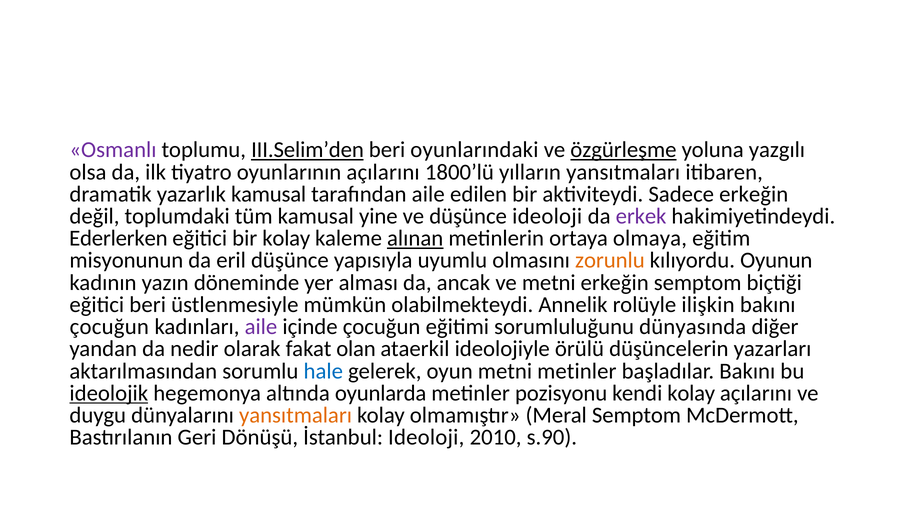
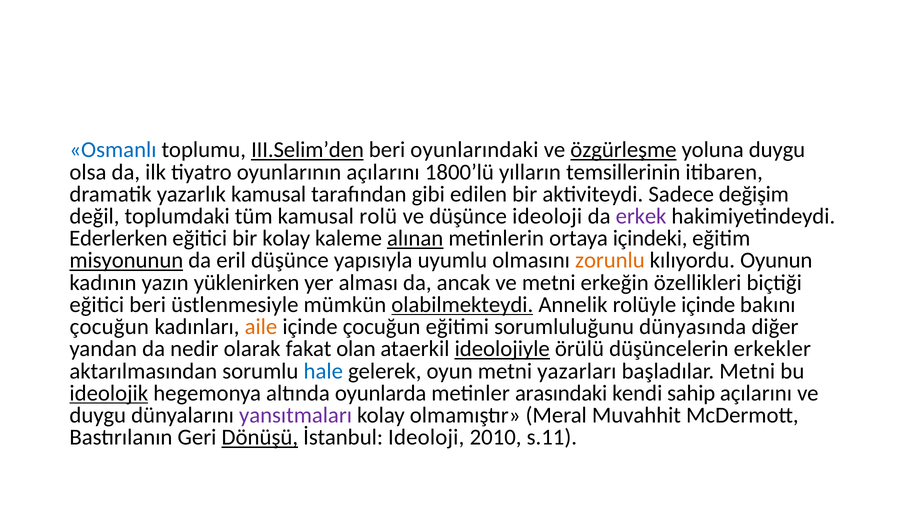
Osmanlı colour: purple -> blue
yoluna yazgılı: yazgılı -> duygu
yılların yansıtmaları: yansıtmaları -> temsillerinin
tarafından aile: aile -> gibi
Sadece erkeğin: erkeğin -> değişim
yine: yine -> rolü
olmaya: olmaya -> içindeki
misyonunun underline: none -> present
döneminde: döneminde -> yüklenirken
erkeğin semptom: semptom -> özellikleri
olabilmekteydi underline: none -> present
rolüyle ilişkin: ilişkin -> içinde
aile at (261, 327) colour: purple -> orange
ideolojiyle underline: none -> present
yazarları: yazarları -> erkekler
metni metinler: metinler -> yazarları
başladılar Bakını: Bakını -> Metni
pozisyonu: pozisyonu -> arasındaki
kendi kolay: kolay -> sahip
yansıtmaları at (296, 416) colour: orange -> purple
Meral Semptom: Semptom -> Muvahhit
Dönüşü underline: none -> present
s.90: s.90 -> s.11
